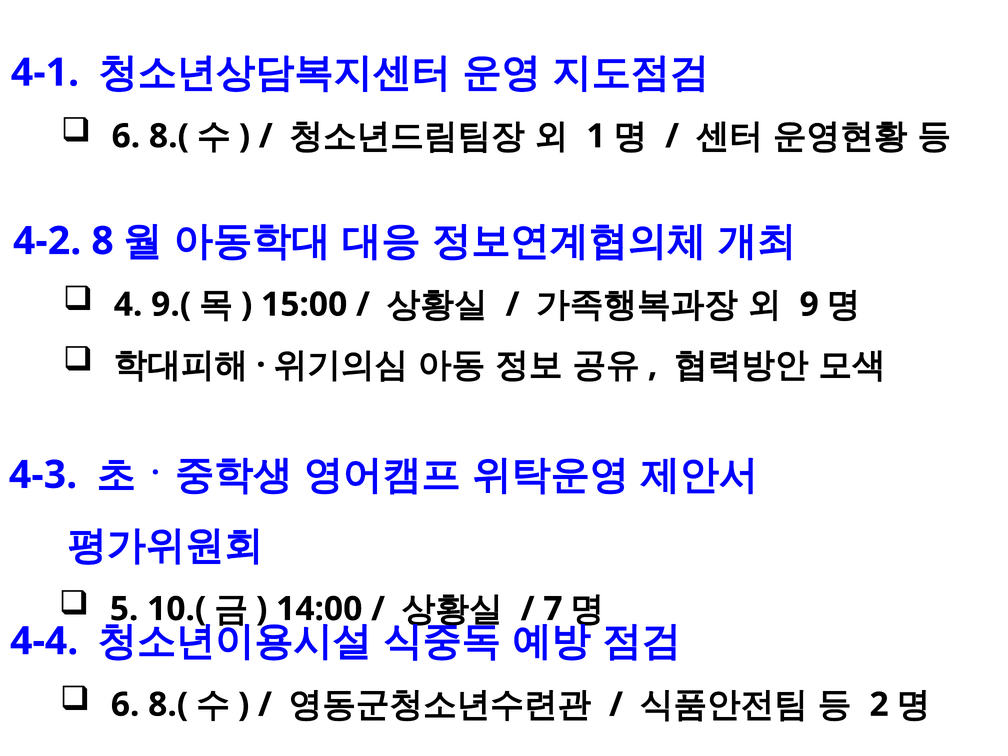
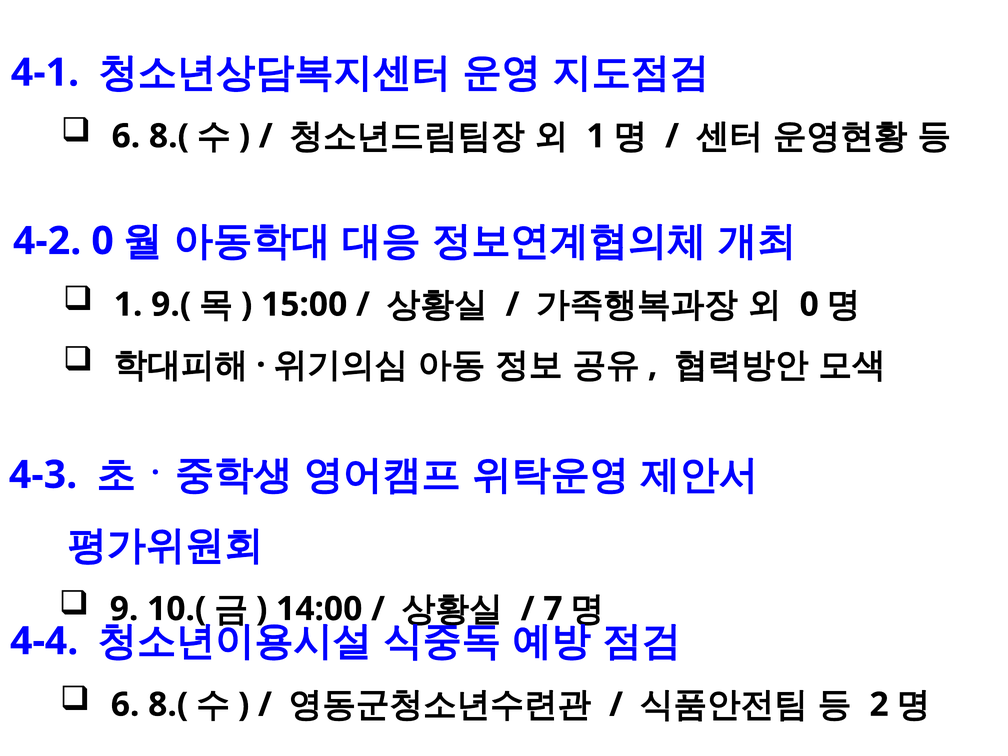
4-2 8: 8 -> 0
4 at (128, 305): 4 -> 1
9 at (809, 305): 9 -> 0
5: 5 -> 9
